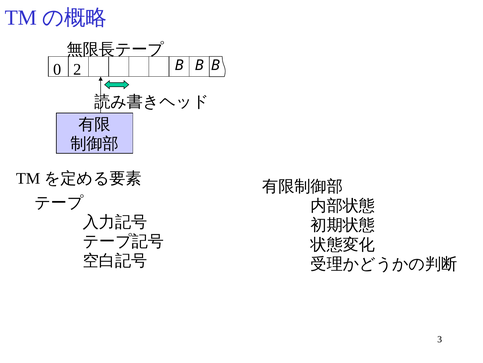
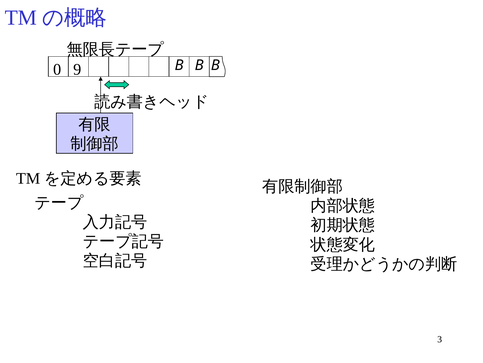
2: 2 -> 9
